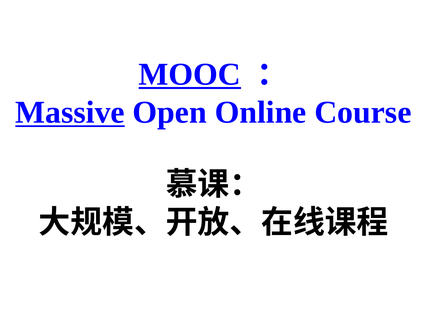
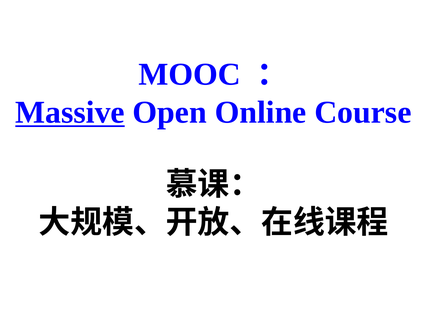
MOOC underline: present -> none
